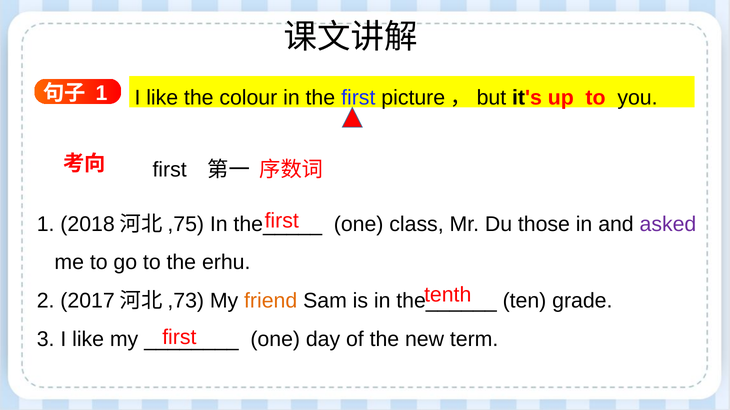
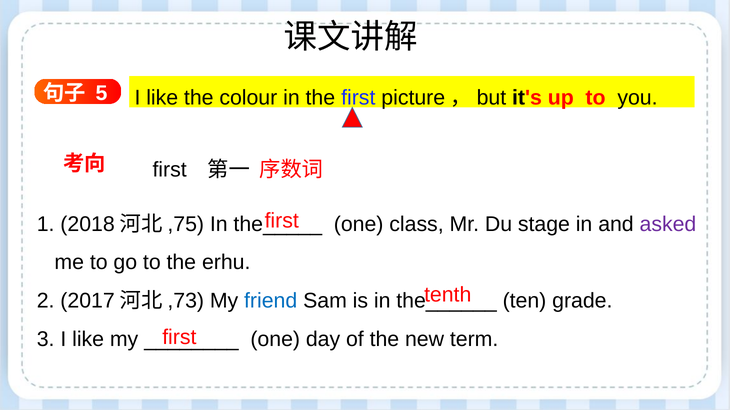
1 at (102, 93): 1 -> 5
those: those -> stage
friend colour: orange -> blue
